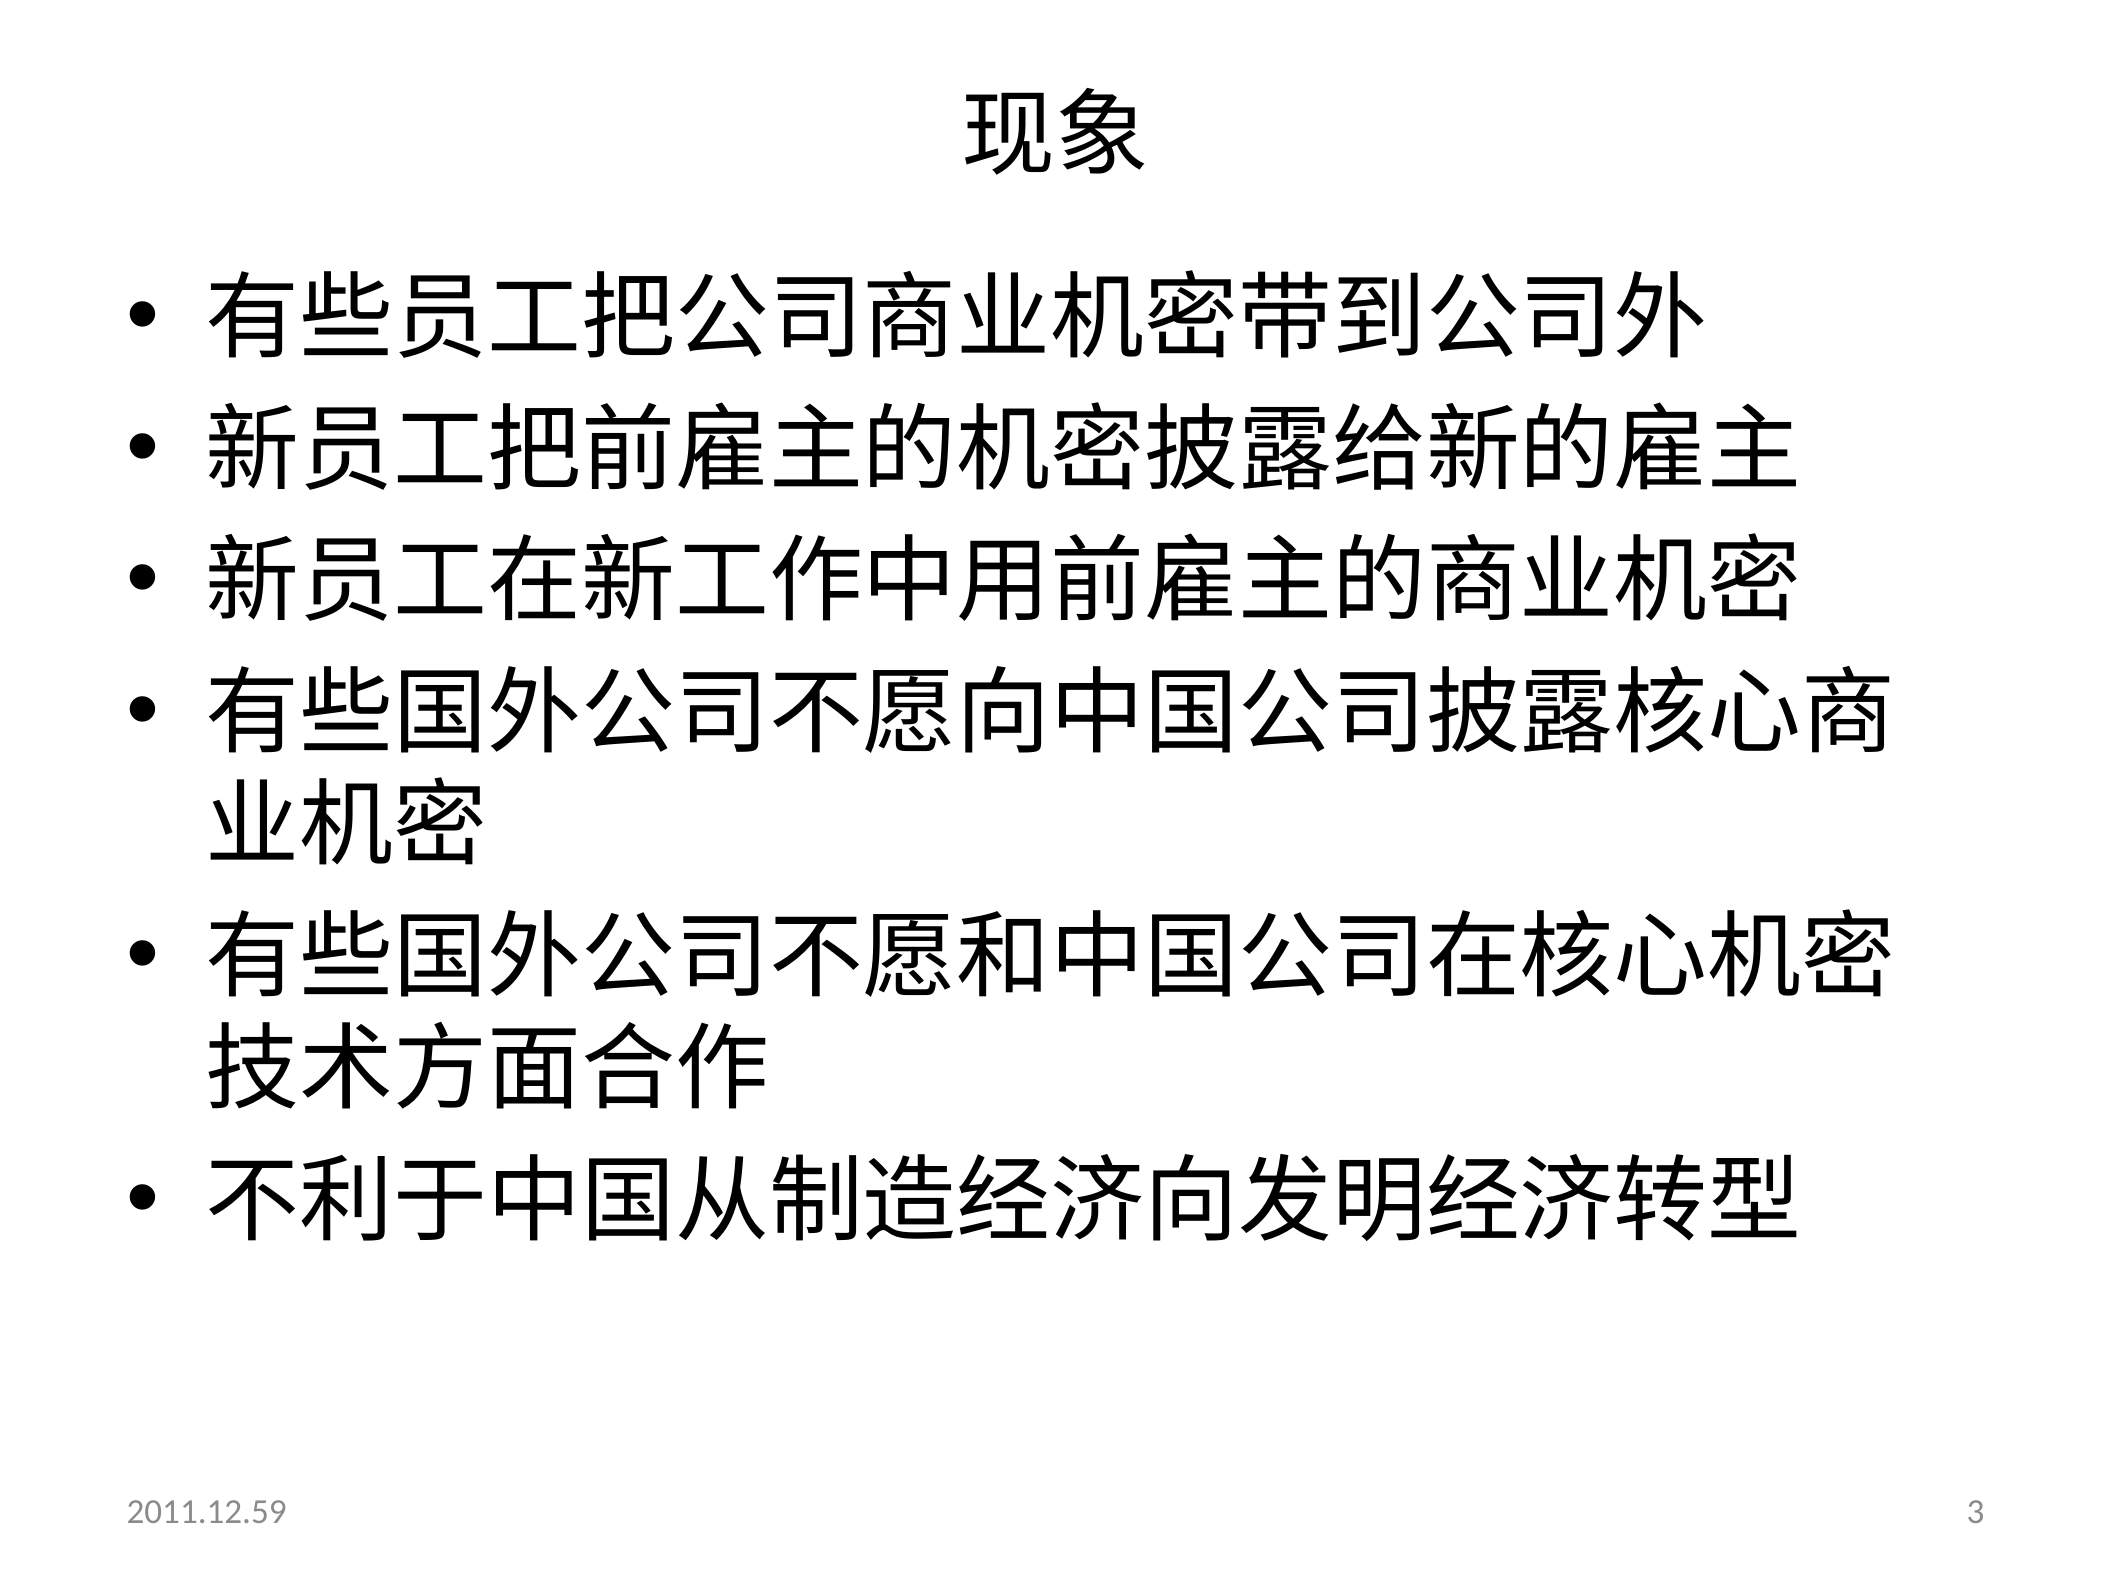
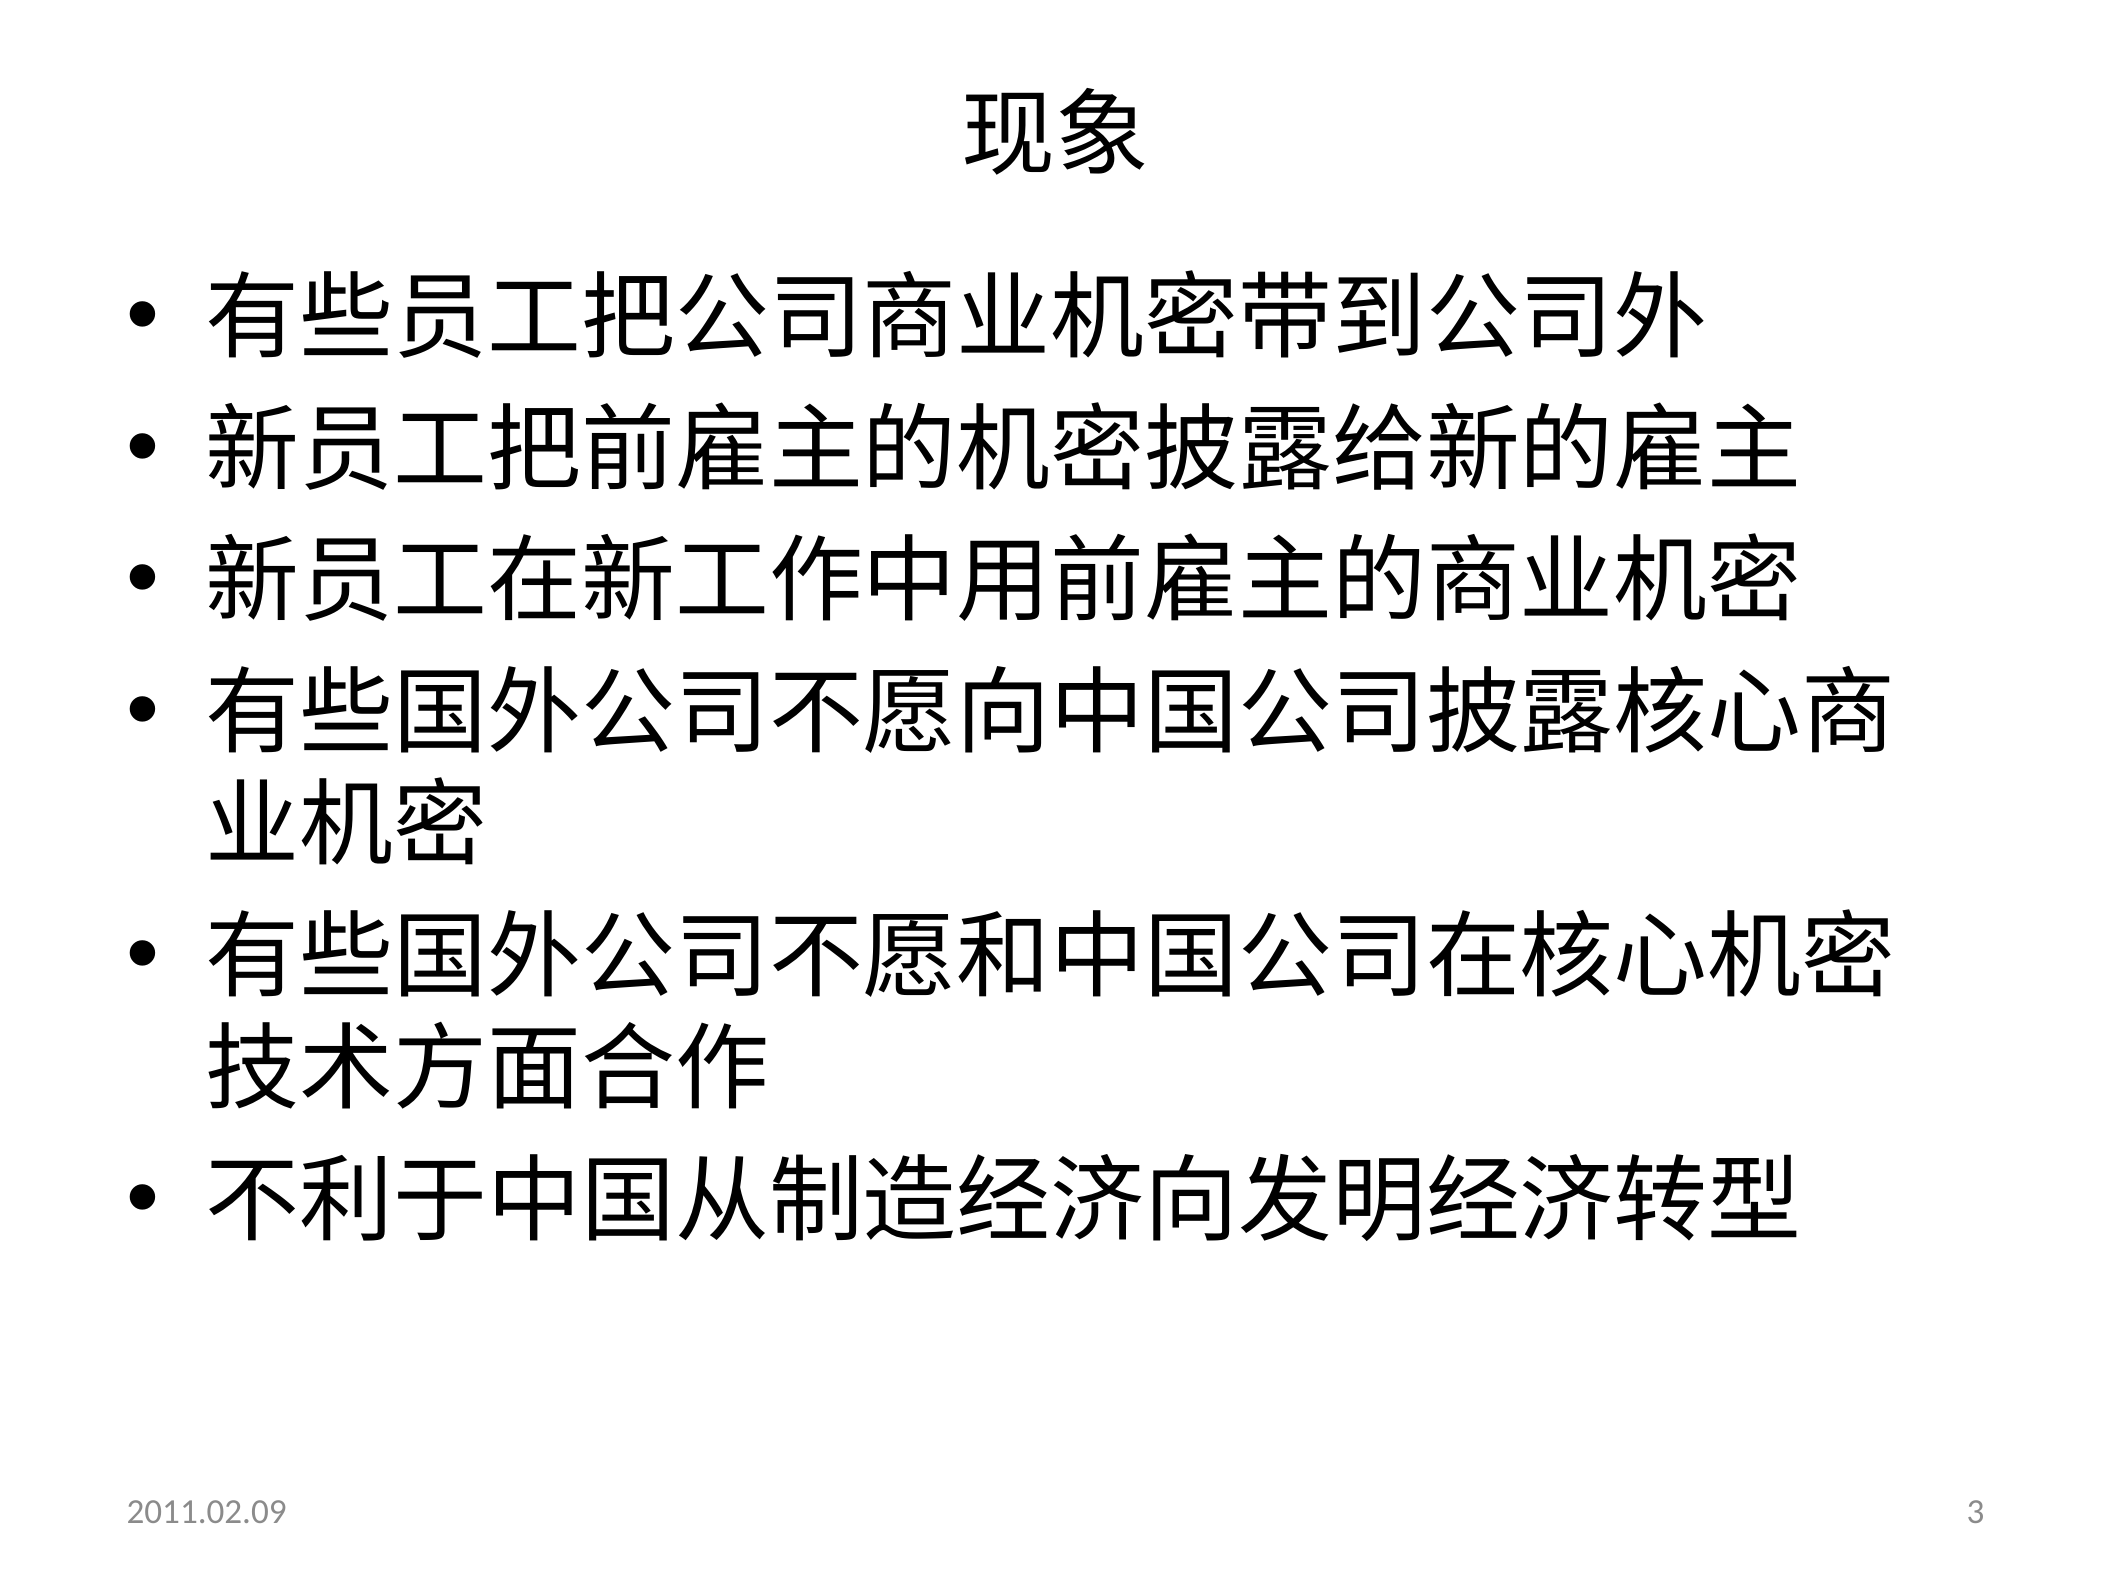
2011.12.59: 2011.12.59 -> 2011.02.09
